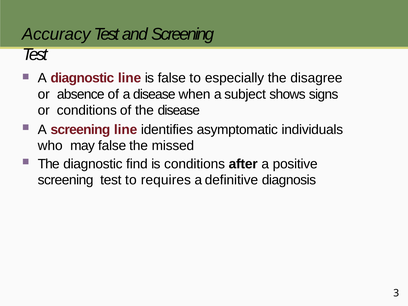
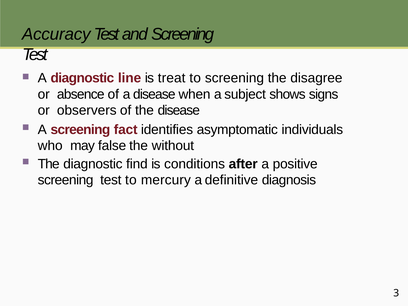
is false: false -> treat
to especially: especially -> screening
or conditions: conditions -> observers
screening line: line -> fact
missed: missed -> without
requires: requires -> mercury
